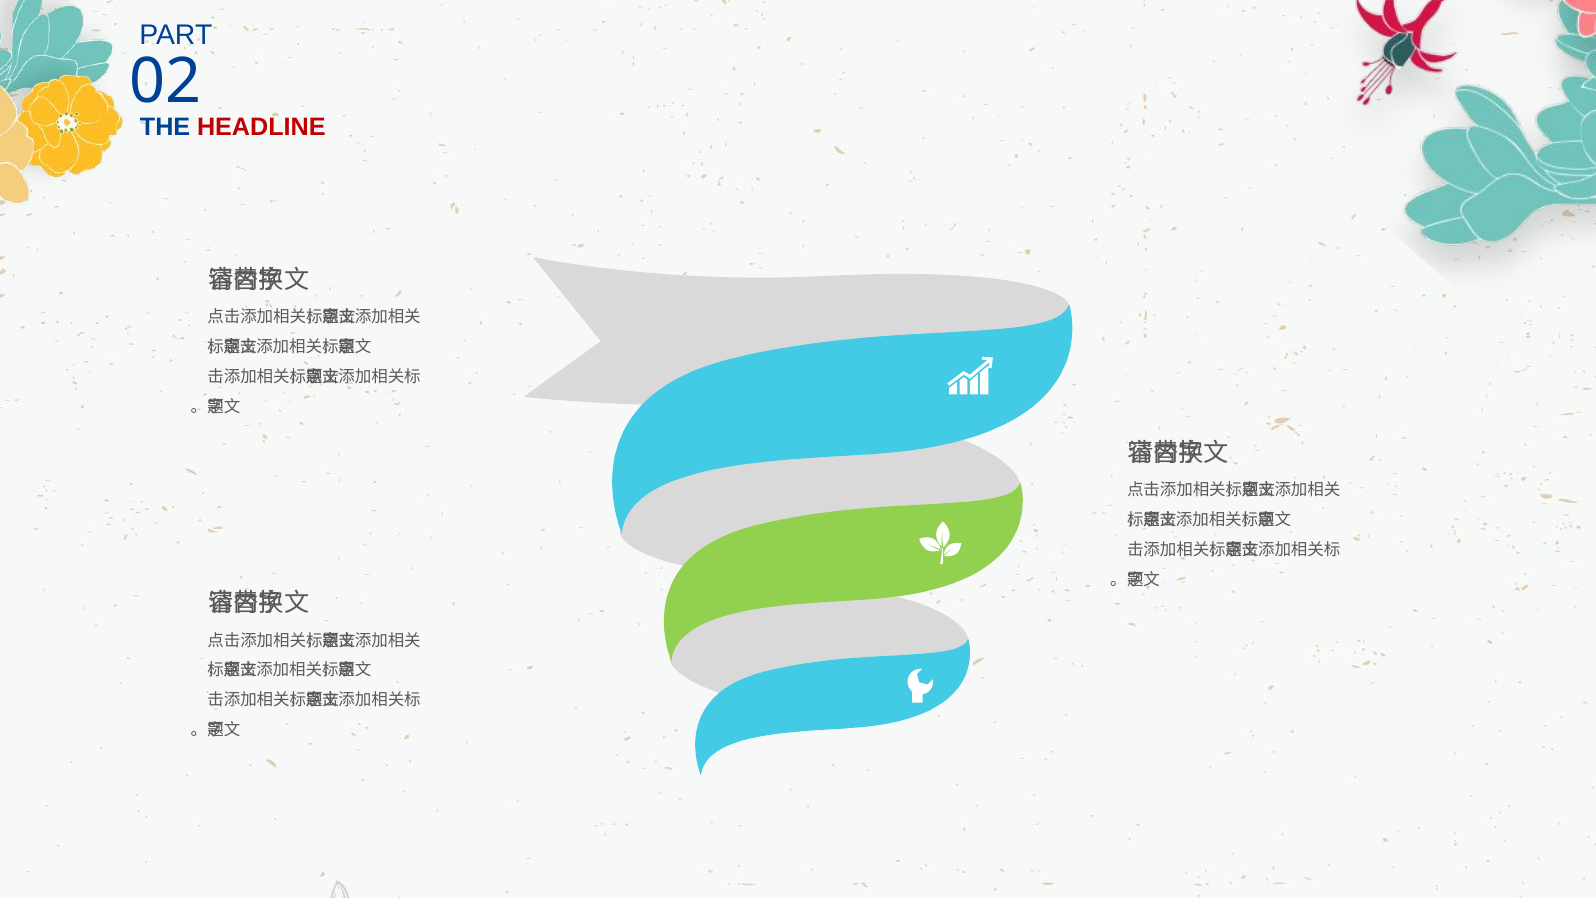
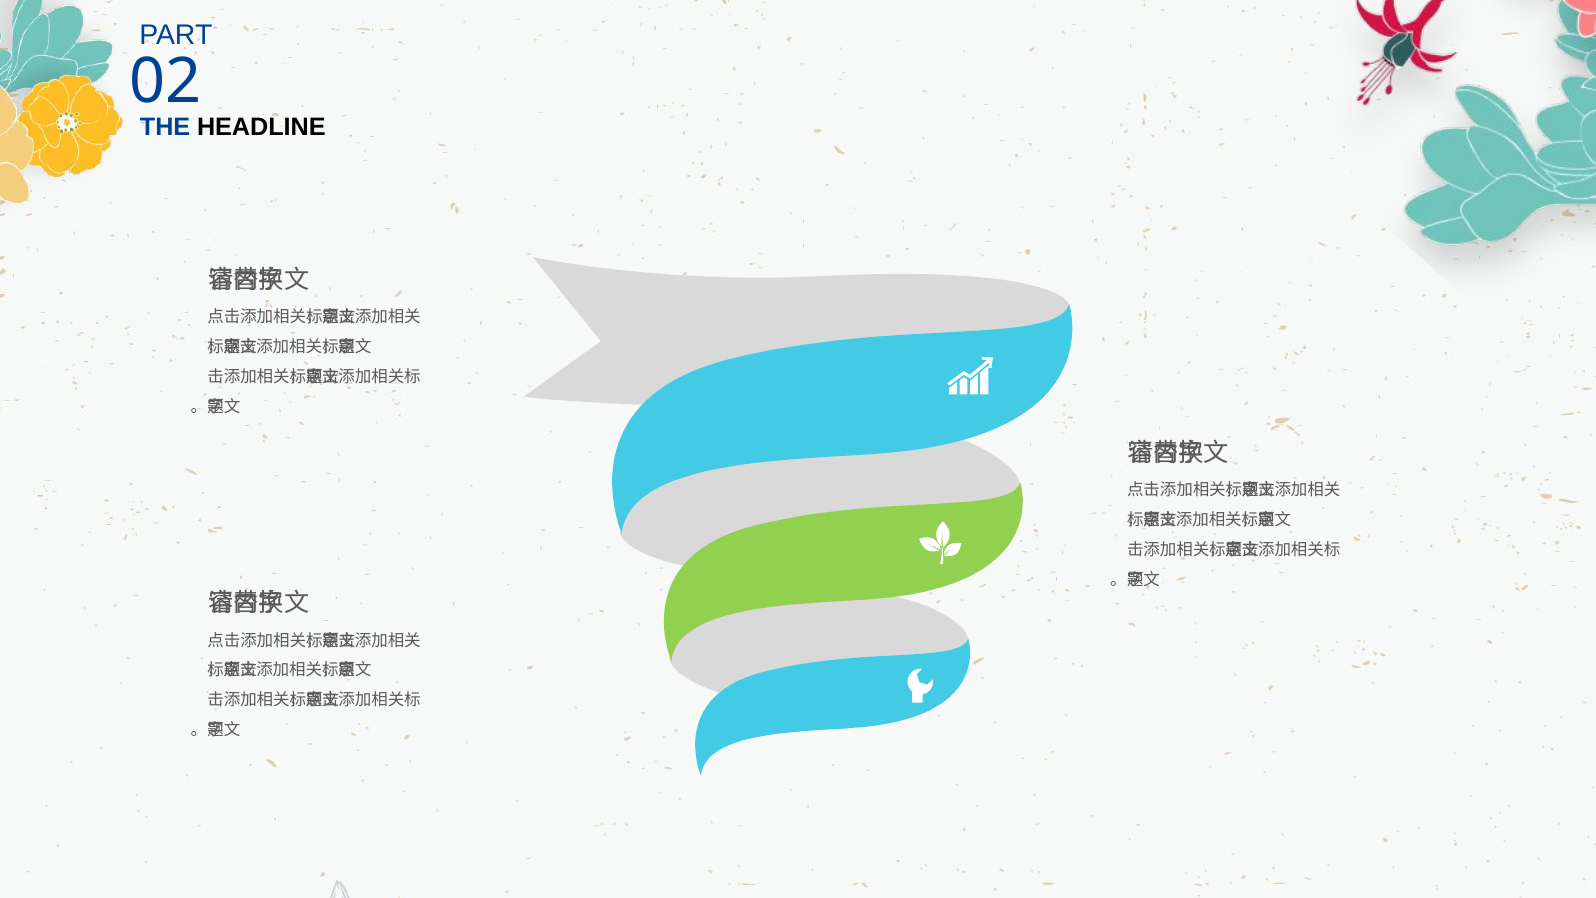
HEADLINE colour: red -> black
